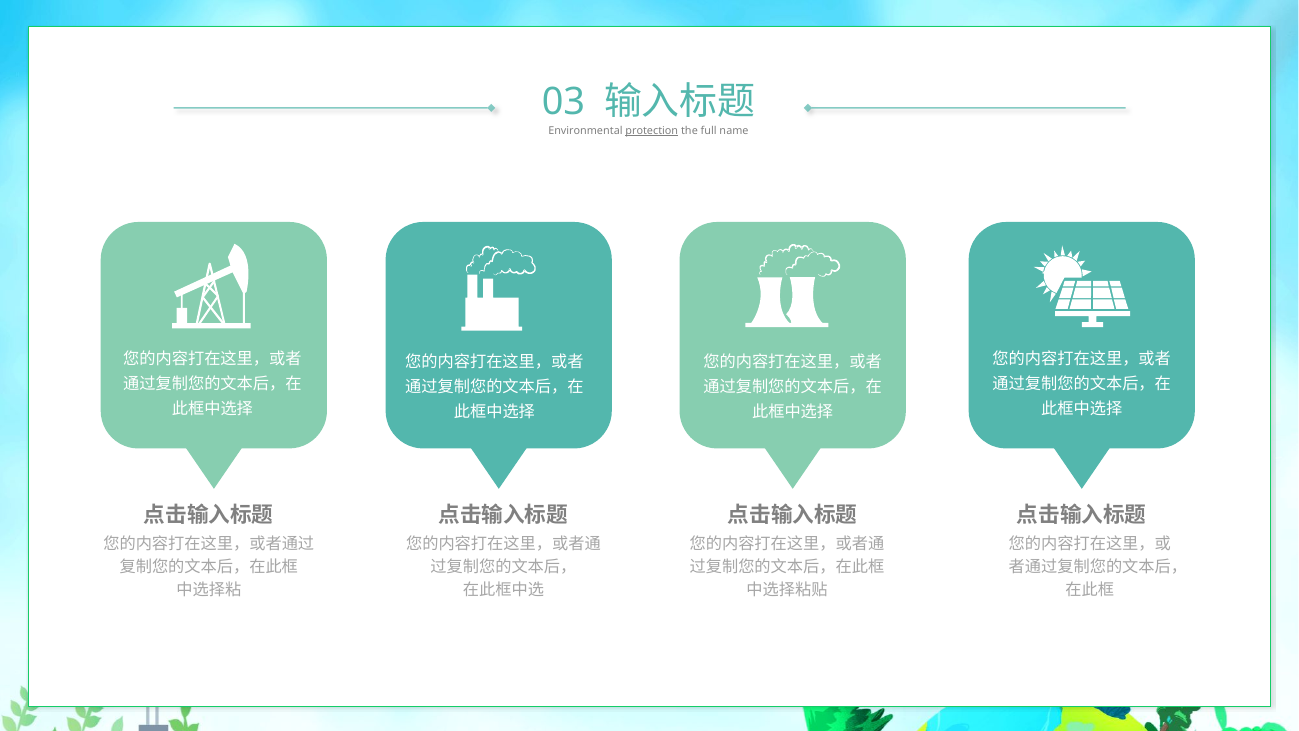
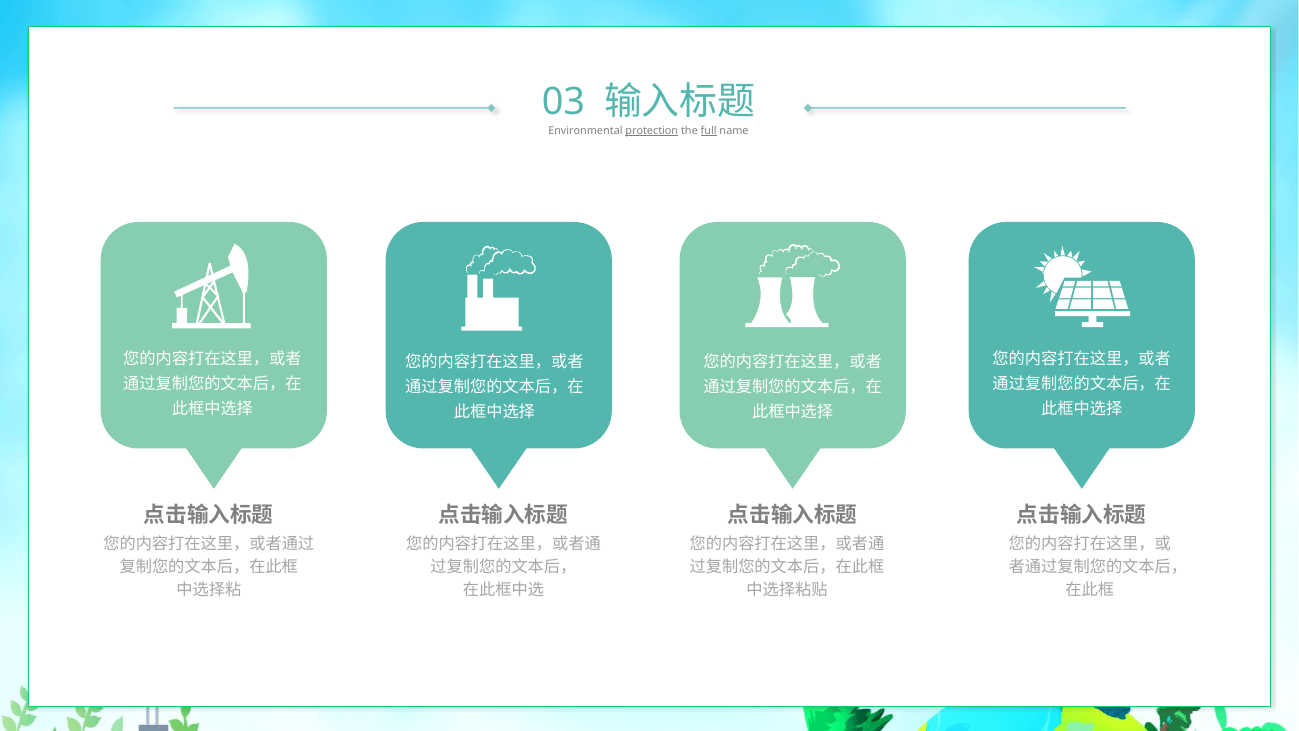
full underline: none -> present
